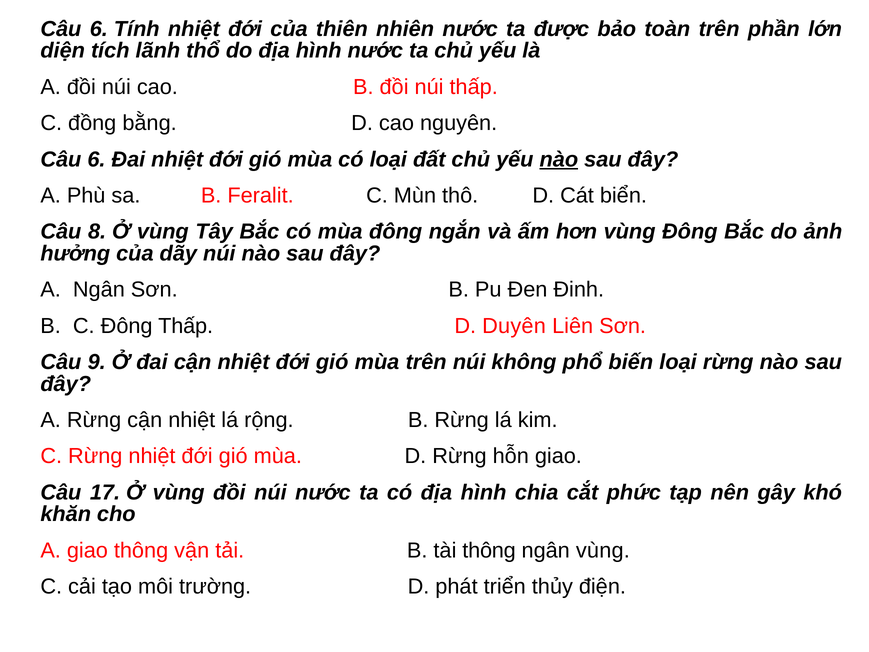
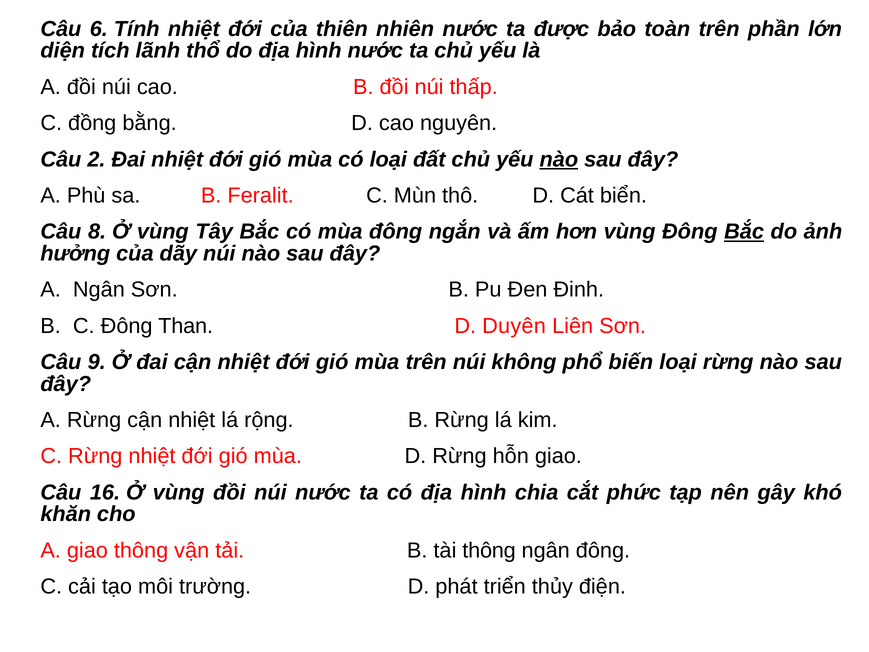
6 at (96, 159): 6 -> 2
Bắc at (744, 232) underline: none -> present
Đông Thấp: Thấp -> Than
17: 17 -> 16
ngân vùng: vùng -> đông
